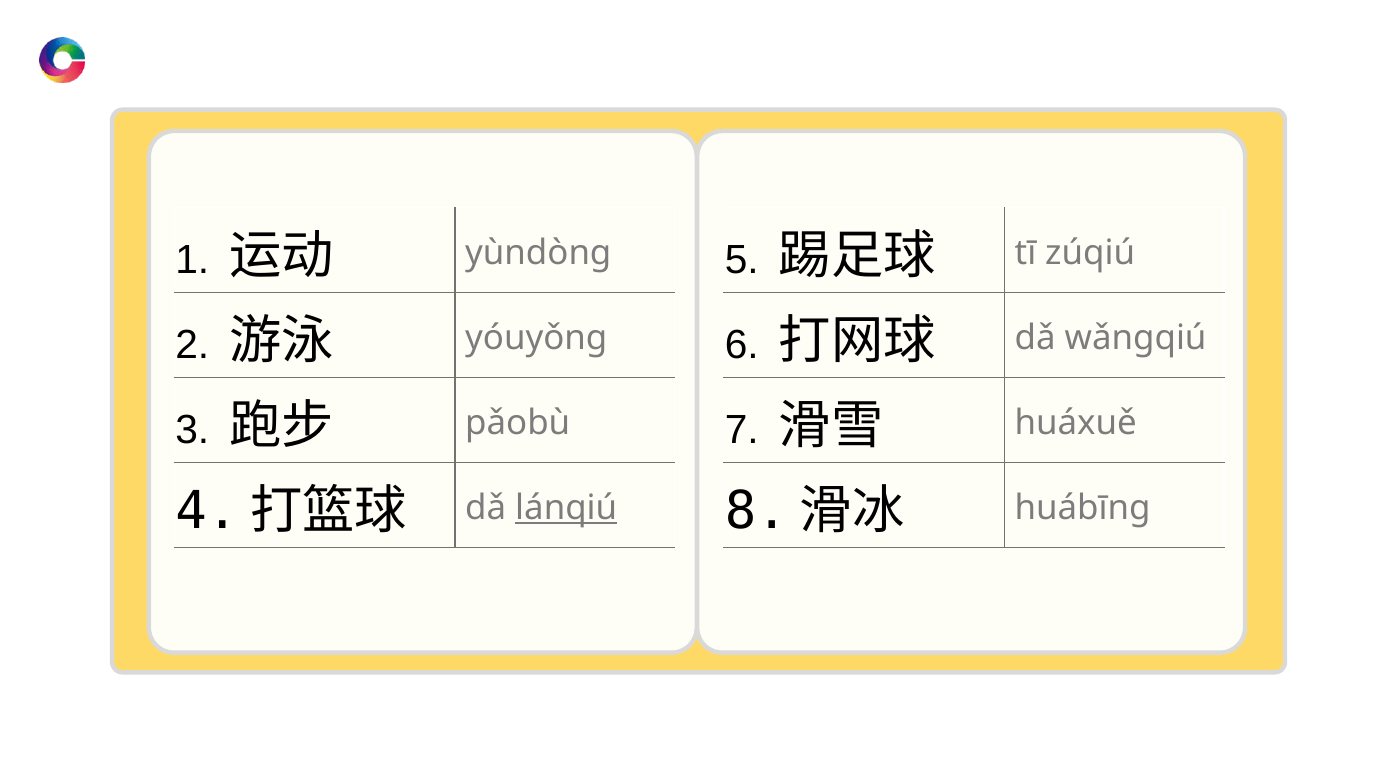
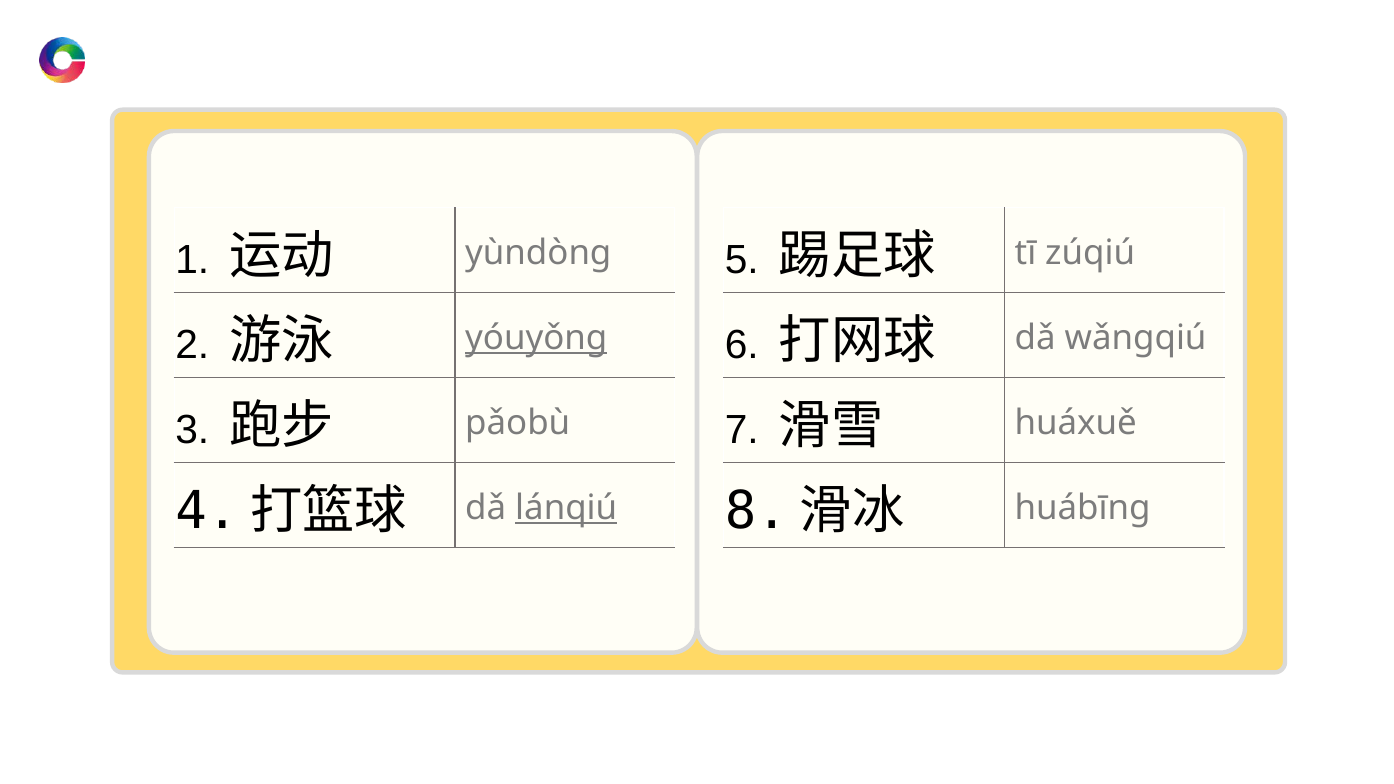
yóuyǒnɡ underline: none -> present
